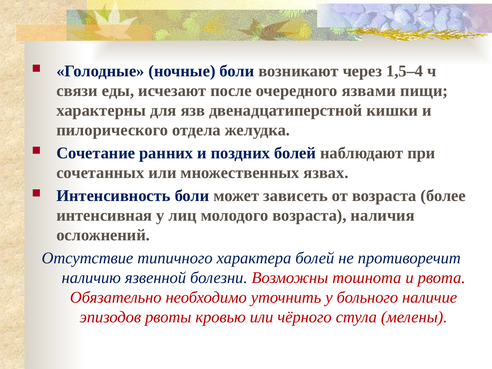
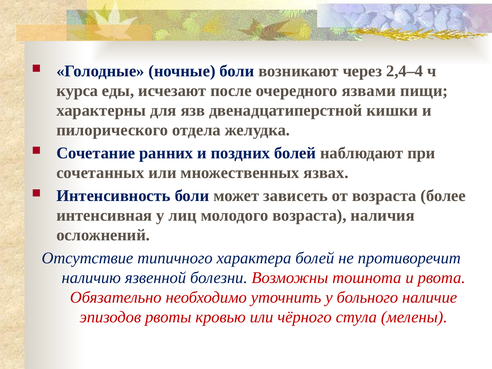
1,5–4: 1,5–4 -> 2,4–4
связи: связи -> курса
